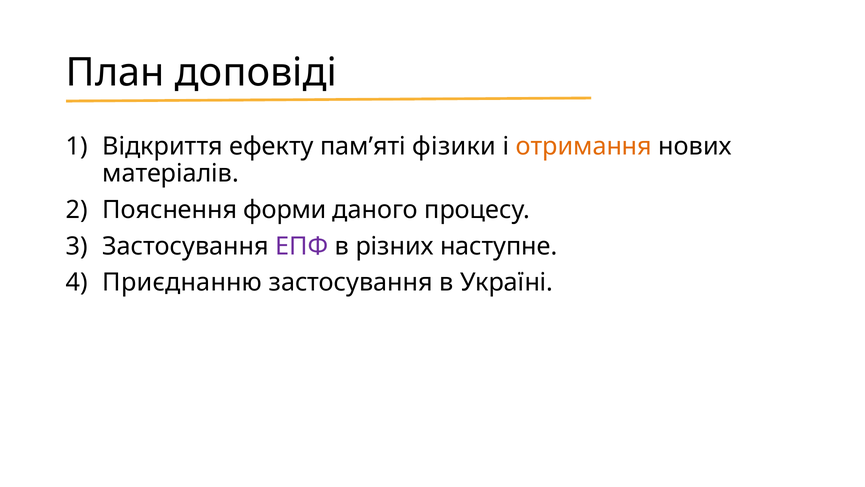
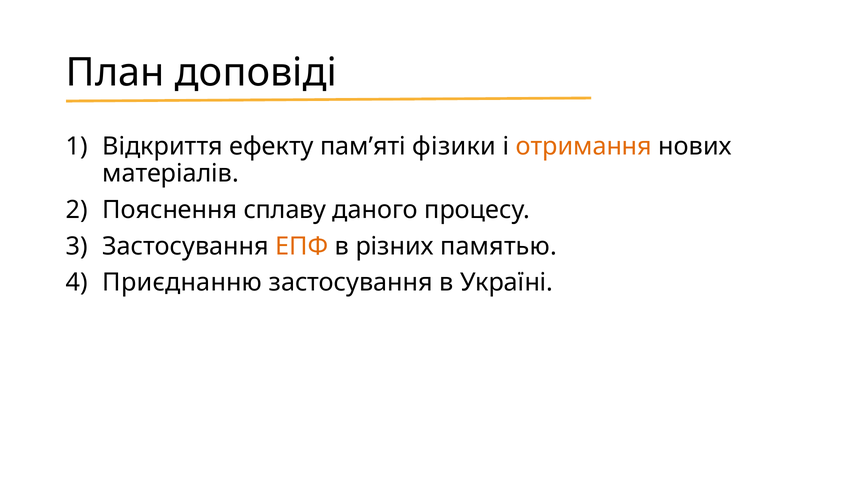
форми: форми -> сплаву
ЕПФ colour: purple -> orange
наступне: наступне -> памятью
